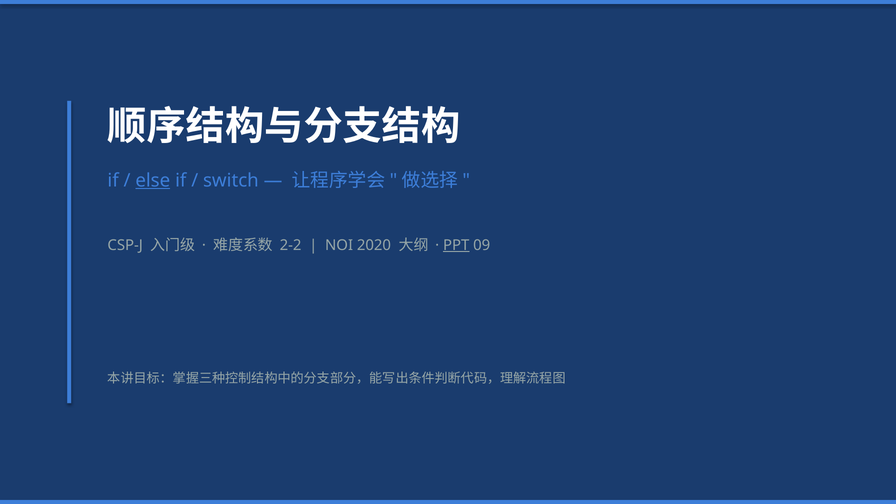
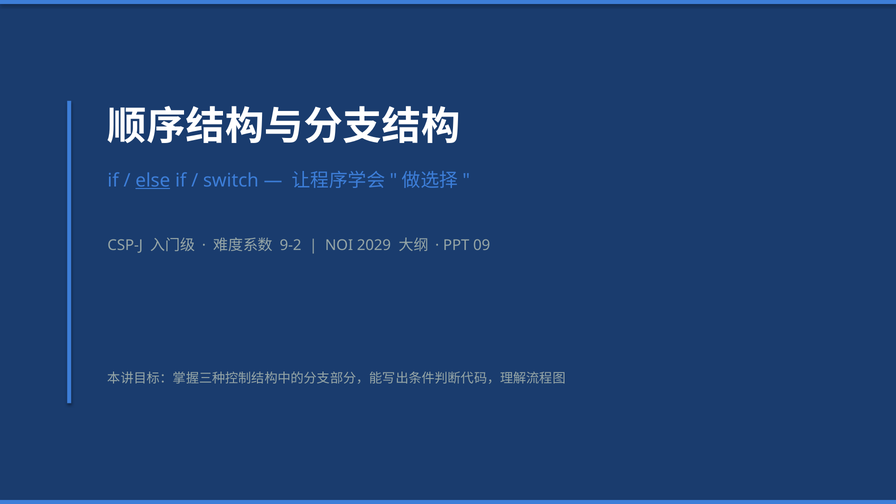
2-2: 2-2 -> 9-2
2020: 2020 -> 2029
PPT underline: present -> none
